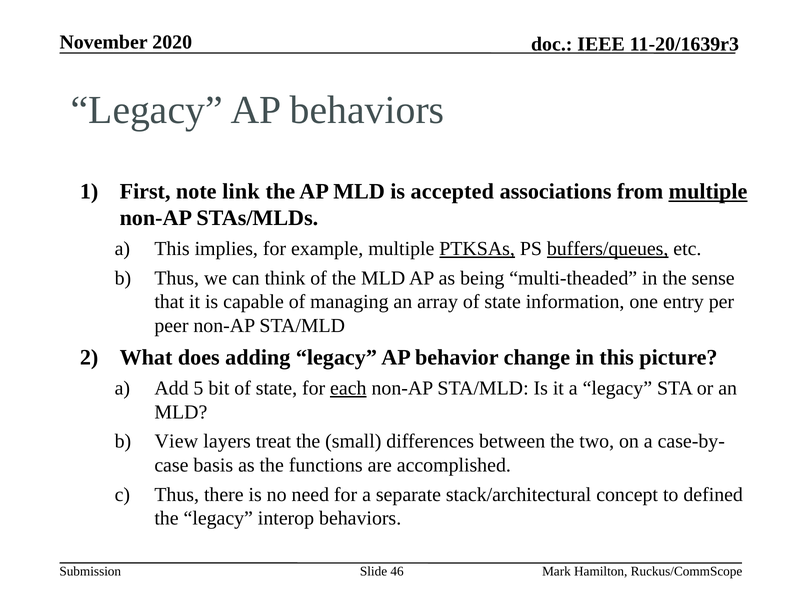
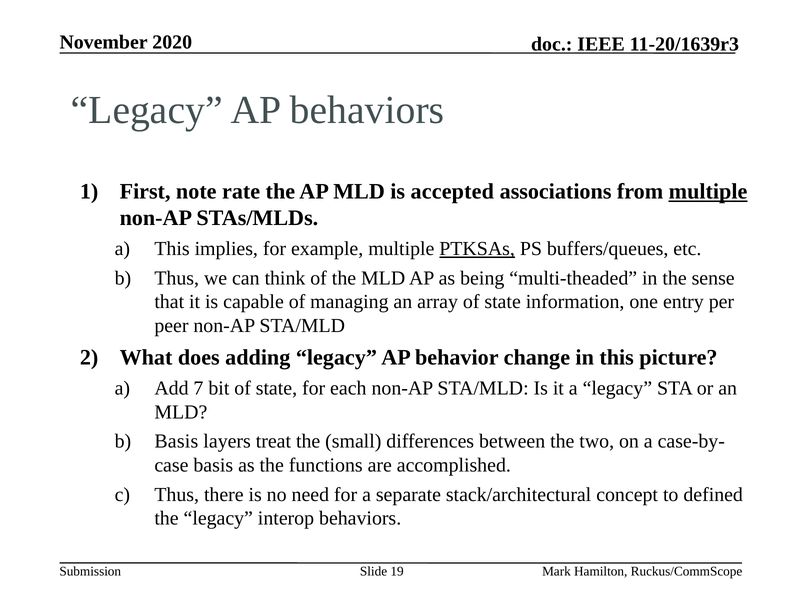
link: link -> rate
buffers/queues underline: present -> none
5: 5 -> 7
each underline: present -> none
View at (176, 442): View -> Basis
46: 46 -> 19
